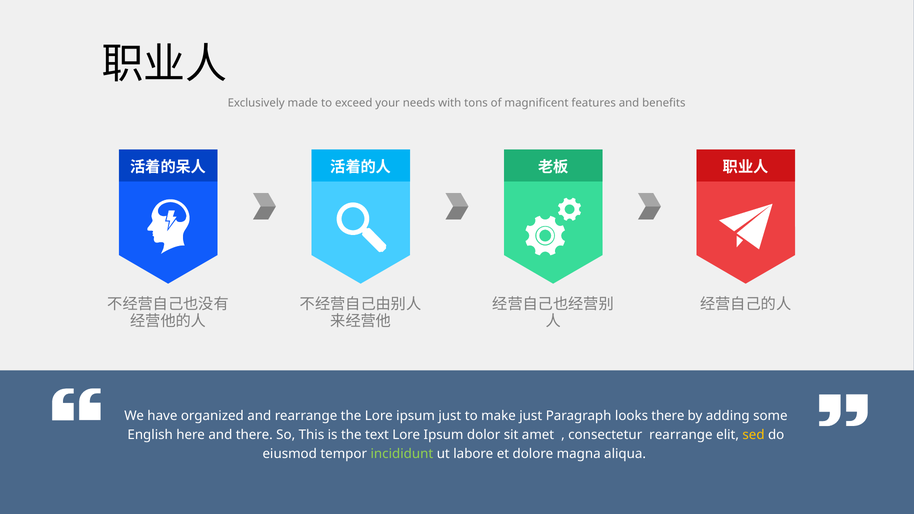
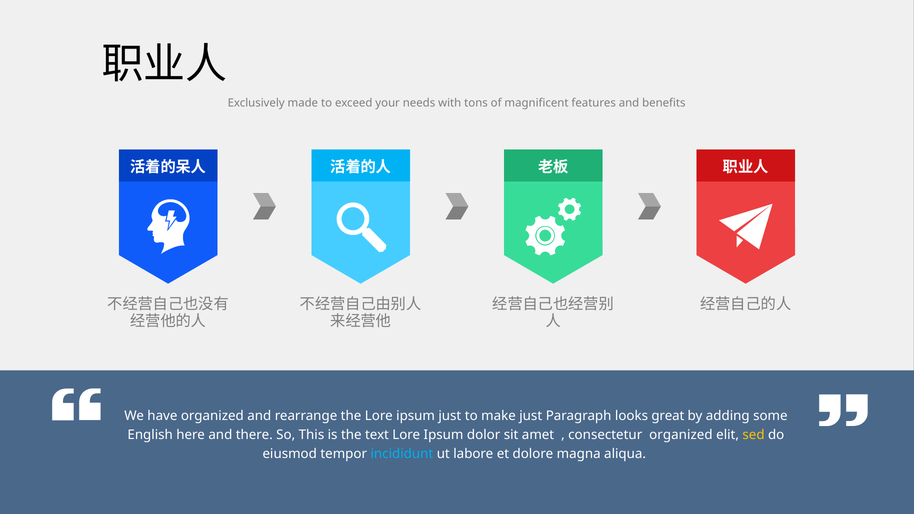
looks there: there -> great
consectetur rearrange: rearrange -> organized
incididunt colour: light green -> light blue
